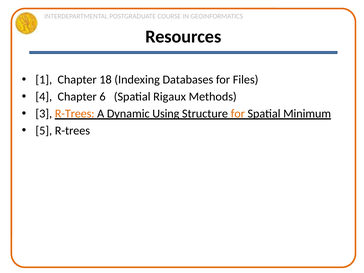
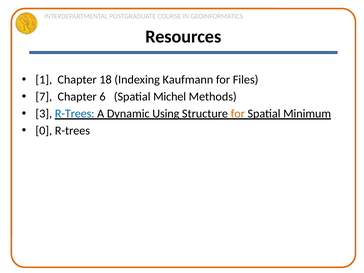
Databases: Databases -> Kaufmann
4: 4 -> 7
Rigaux: Rigaux -> Michel
R-Trees at (75, 114) colour: orange -> blue
5: 5 -> 0
